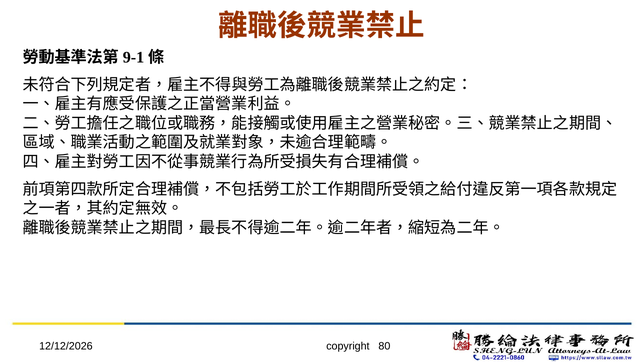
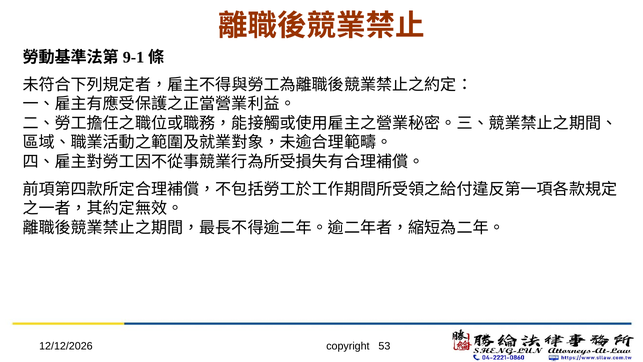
80: 80 -> 53
